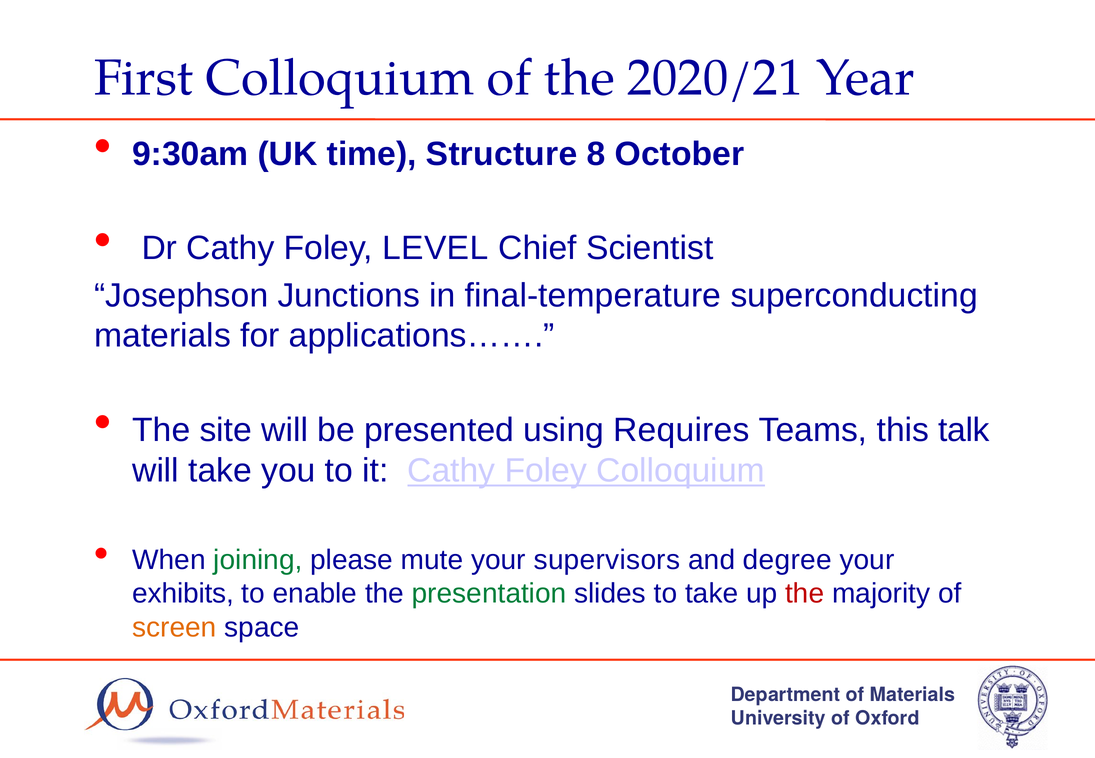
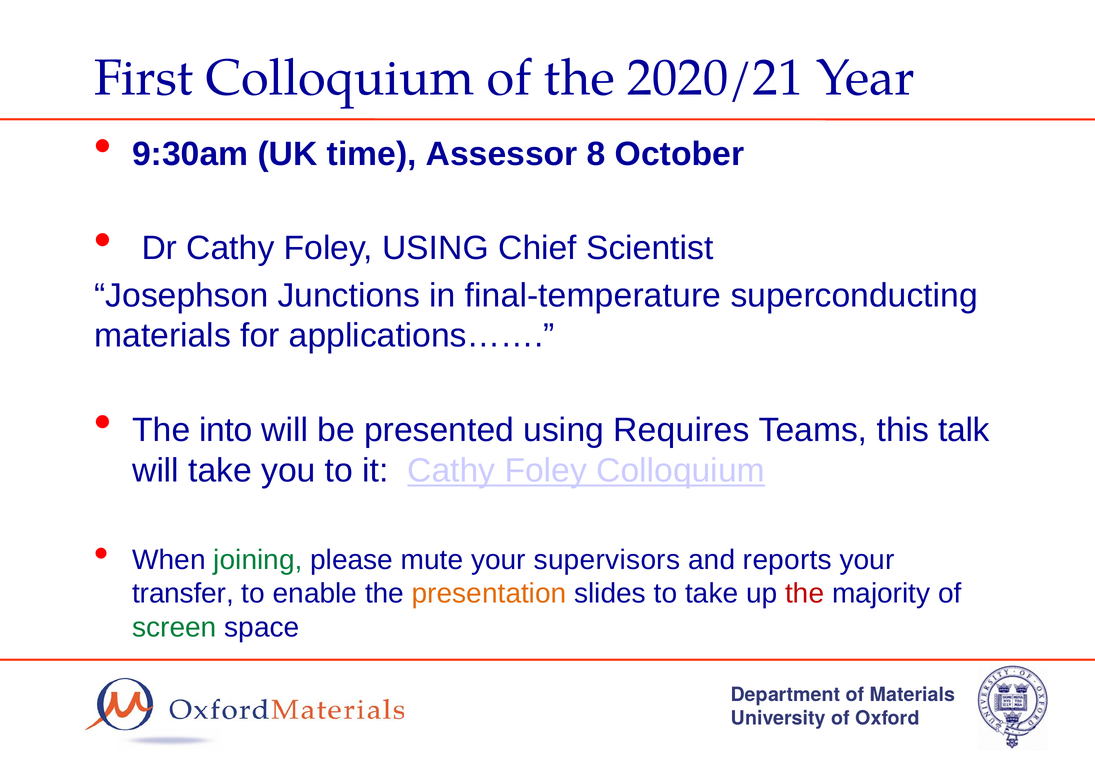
Structure: Structure -> Assessor
Foley LEVEL: LEVEL -> USING
site: site -> into
degree: degree -> reports
exhibits: exhibits -> transfer
presentation colour: green -> orange
screen colour: orange -> green
